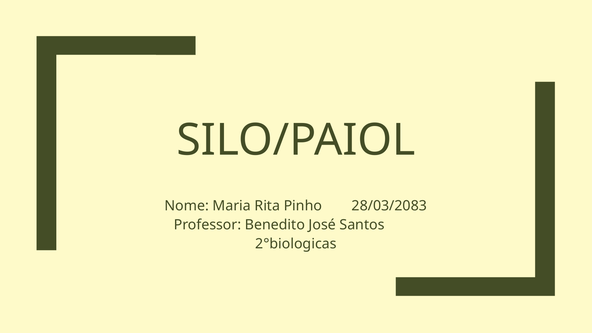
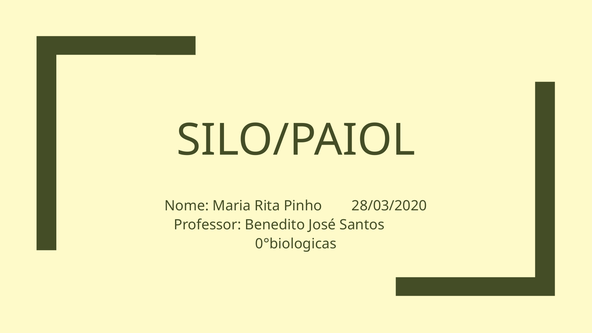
28/03/2083: 28/03/2083 -> 28/03/2020
2°biologicas: 2°biologicas -> 0°biologicas
